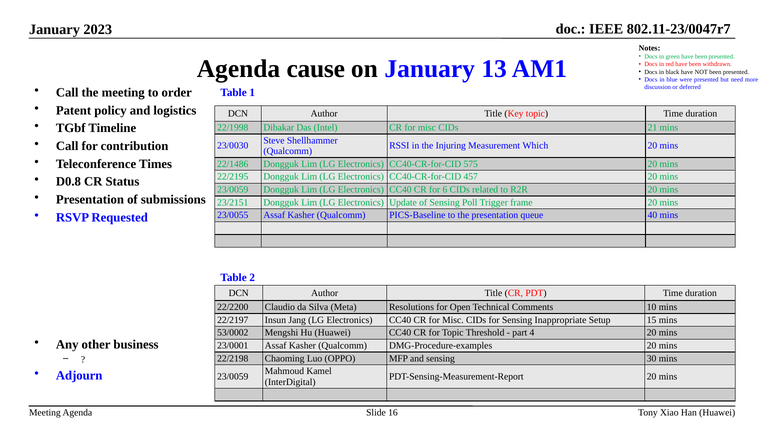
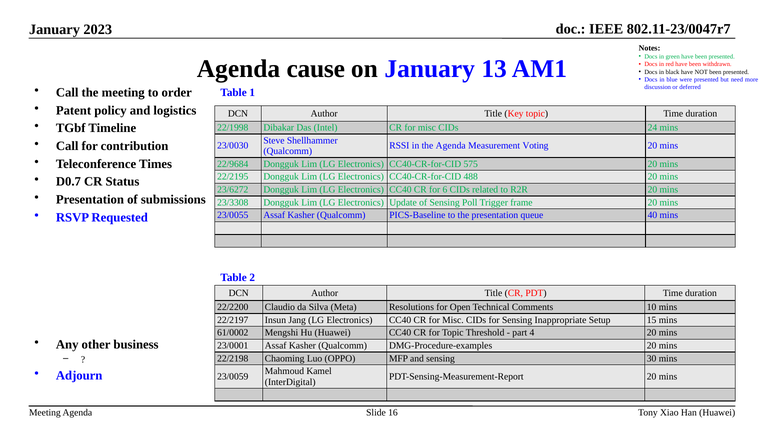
21: 21 -> 24
the Injuring: Injuring -> Agenda
Which: Which -> Voting
22/1486: 22/1486 -> 22/9684
457: 457 -> 488
D0.8: D0.8 -> D0.7
23/0059 at (233, 189): 23/0059 -> 23/6272
23/2151: 23/2151 -> 23/3308
53/0002: 53/0002 -> 61/0002
